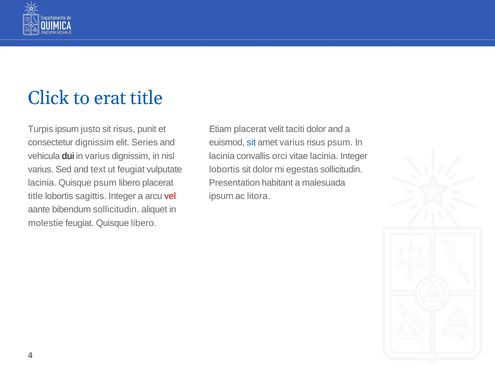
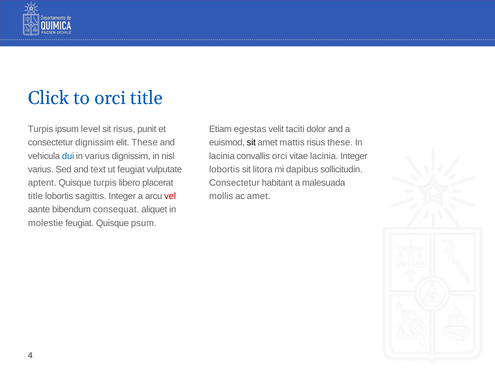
to erat: erat -> orci
justo: justo -> level
Etiam placerat: placerat -> egestas
elit Series: Series -> These
sit at (251, 143) colour: blue -> black
amet varius: varius -> mattis
risus psum: psum -> these
dui colour: black -> blue
sit dolor: dolor -> litora
egestas: egestas -> dapibus
lacinia at (42, 183): lacinia -> aptent
Quisque psum: psum -> turpis
Presentation at (234, 183): Presentation -> Consectetur
ipsum at (221, 196): ipsum -> mollis
ac litora: litora -> amet
bibendum sollicitudin: sollicitudin -> consequat
Quisque libero: libero -> psum
